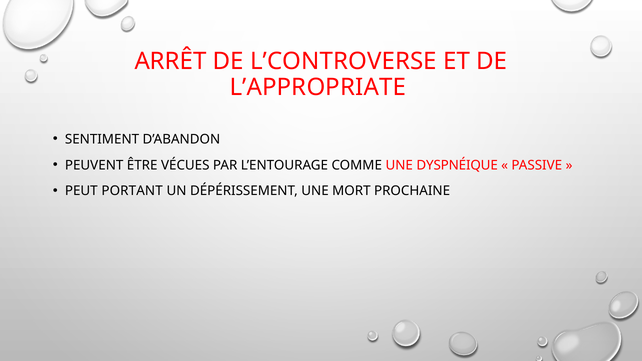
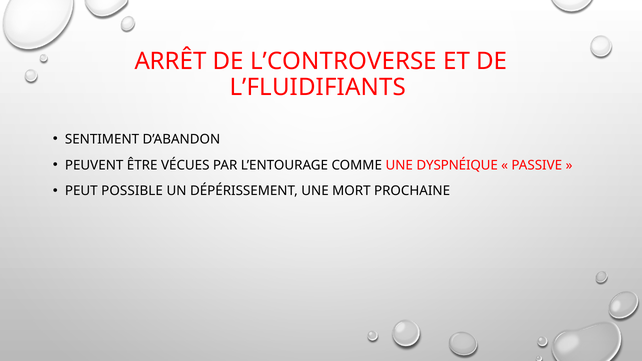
L’APPROPRIATE: L’APPROPRIATE -> L’FLUIDIFIANTS
PORTANT: PORTANT -> POSSIBLE
